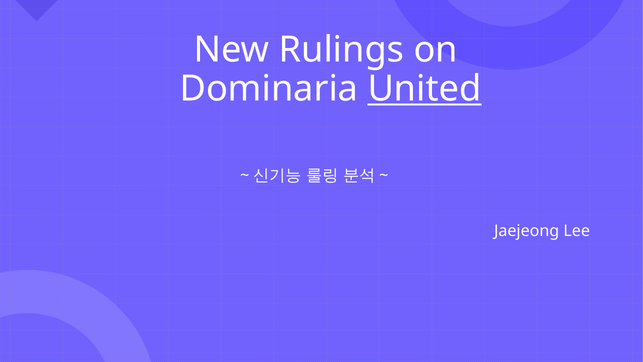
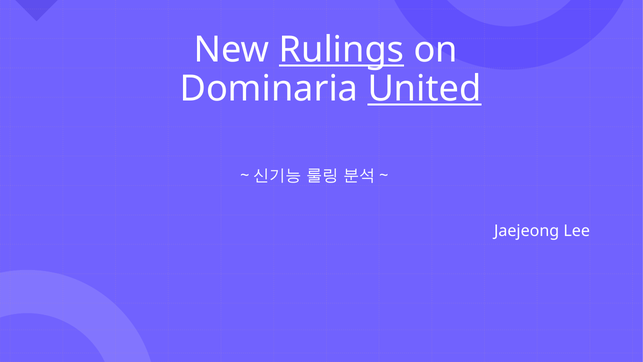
Rulings underline: none -> present
